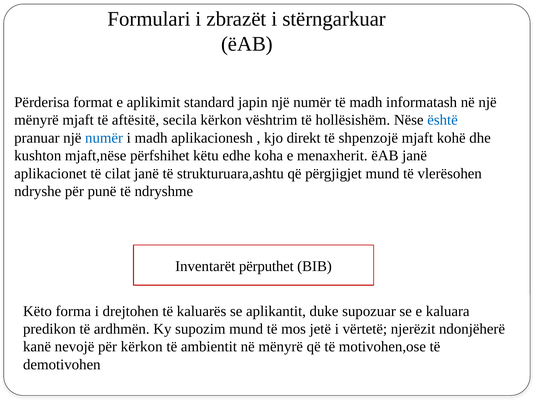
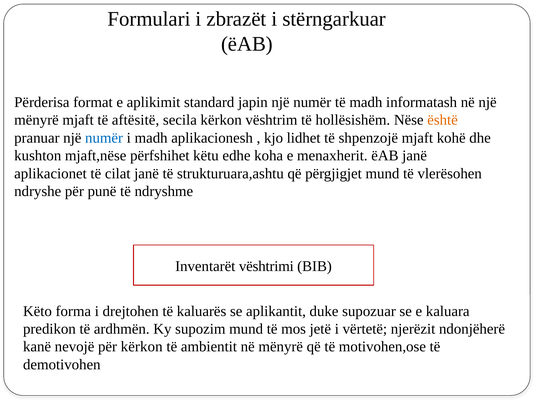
është colour: blue -> orange
direkt: direkt -> lidhet
përputhet: përputhet -> vështrimi
